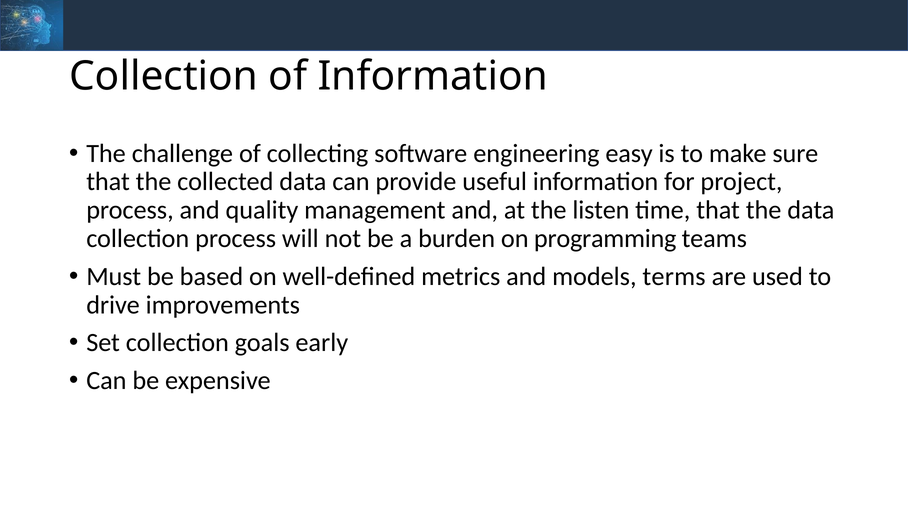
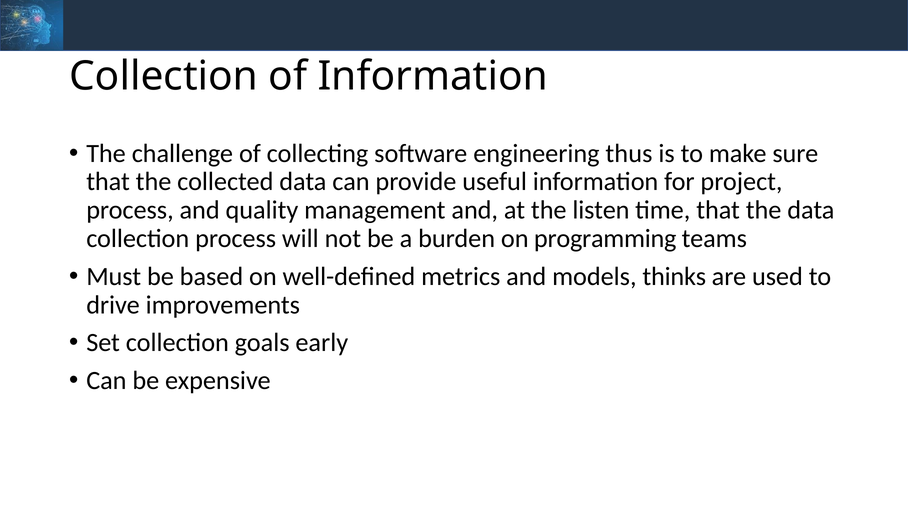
easy: easy -> thus
terms: terms -> thinks
